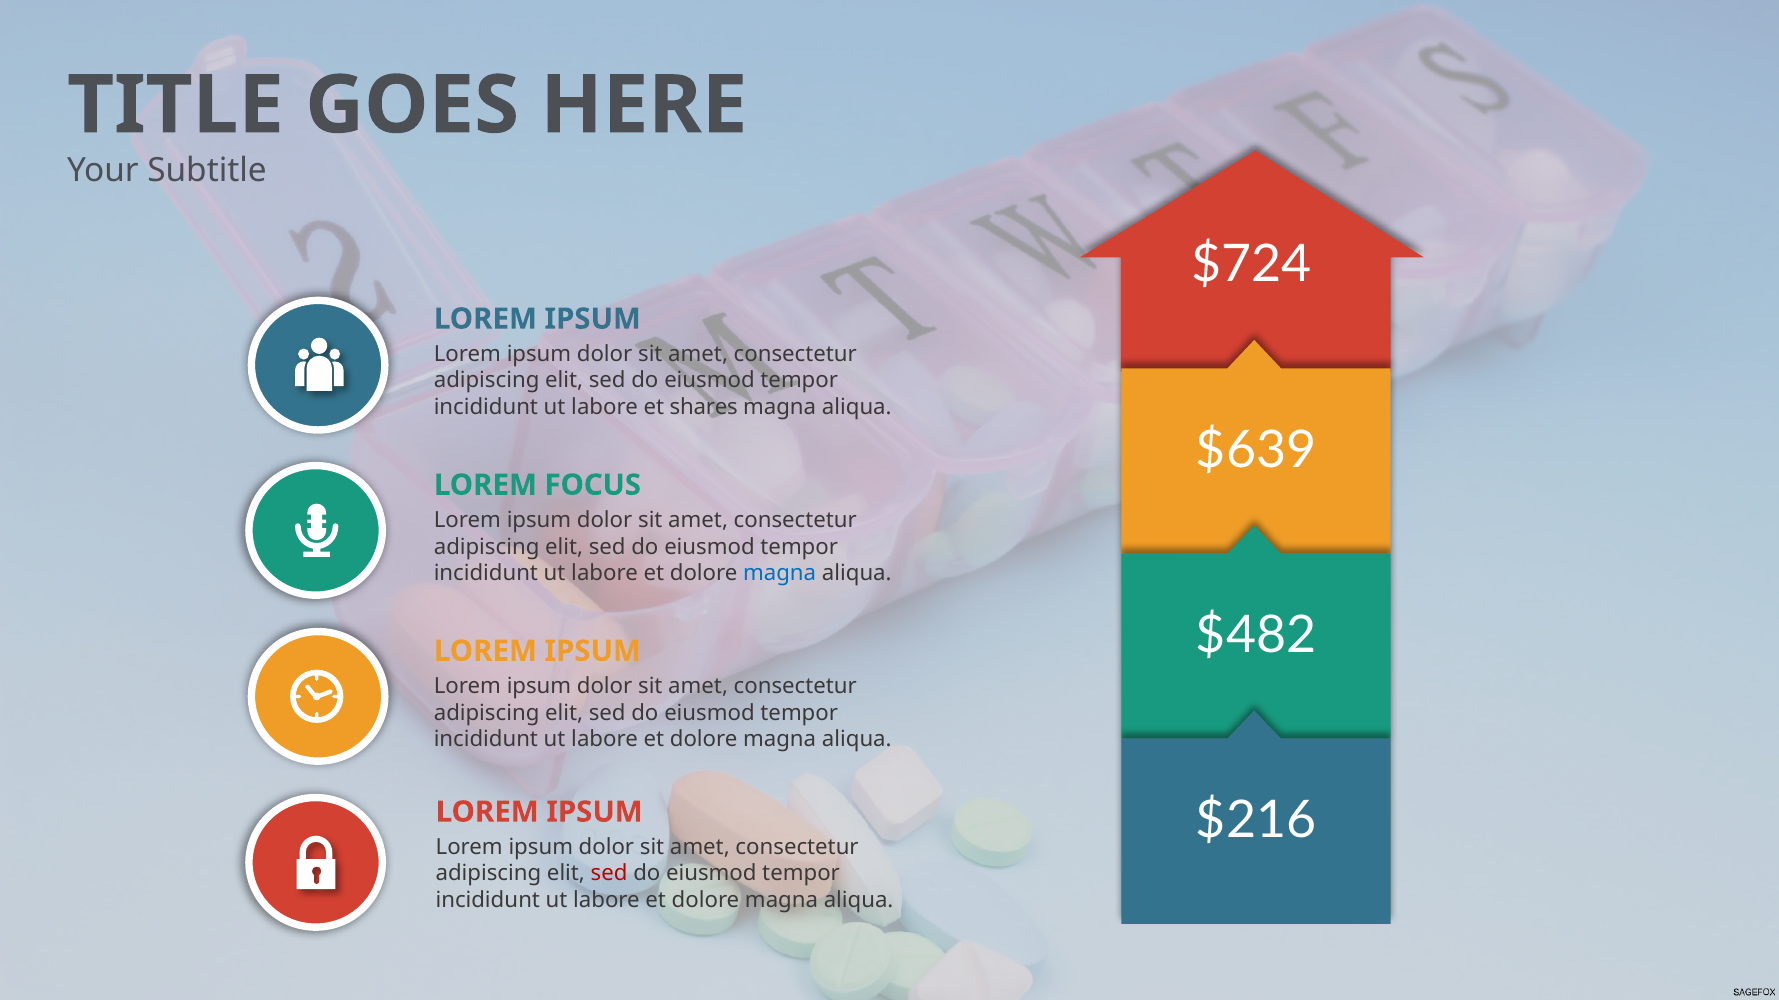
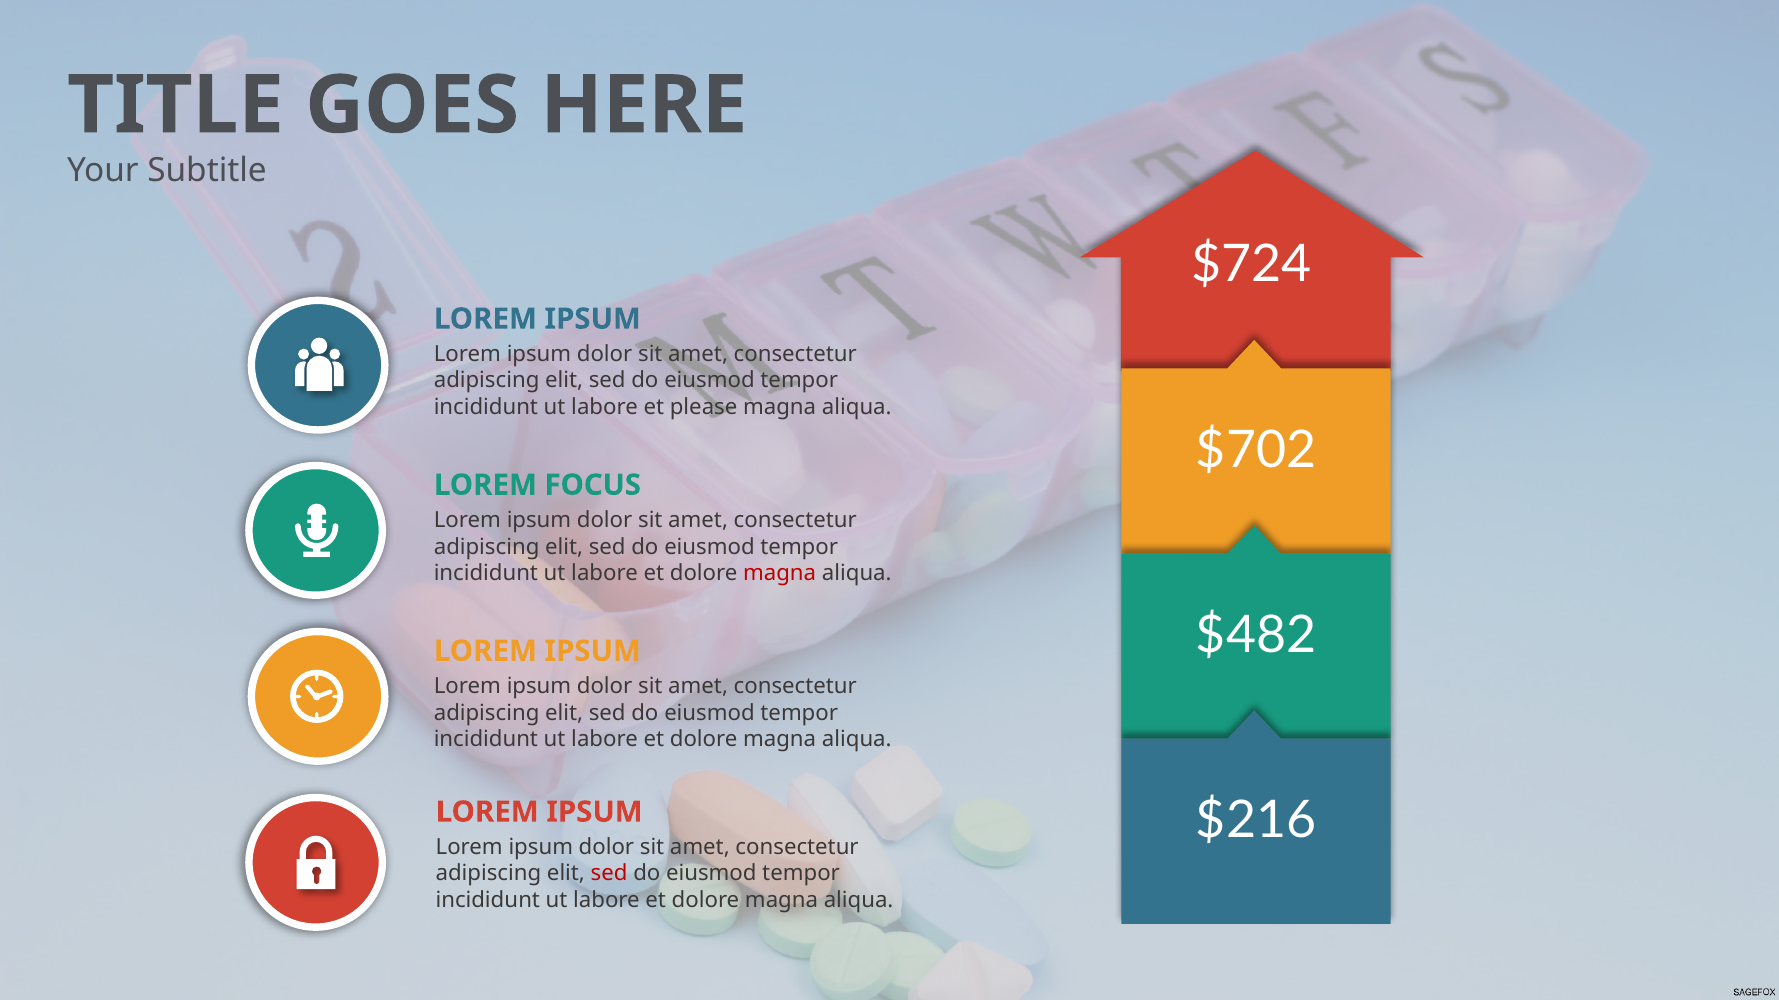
shares: shares -> please
$639: $639 -> $702
magna at (780, 574) colour: blue -> red
